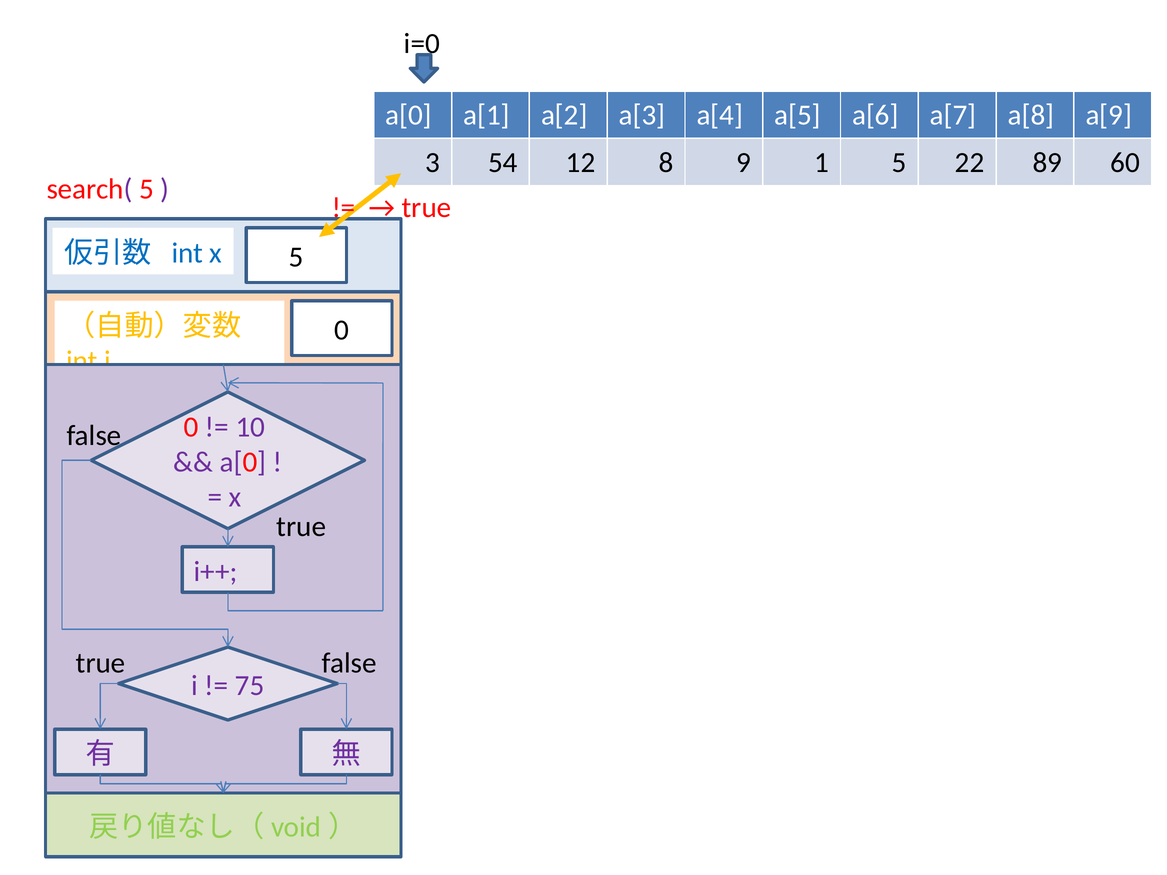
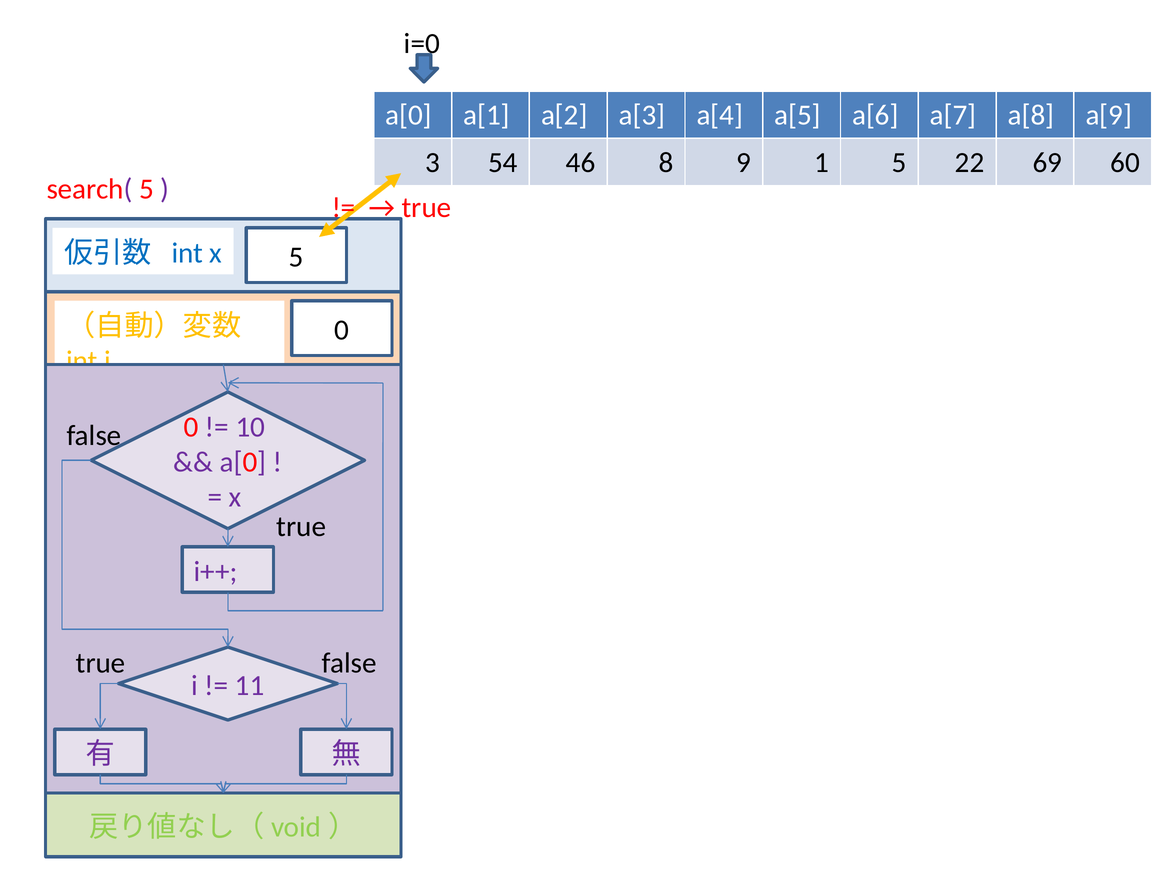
12: 12 -> 46
89: 89 -> 69
75: 75 -> 11
